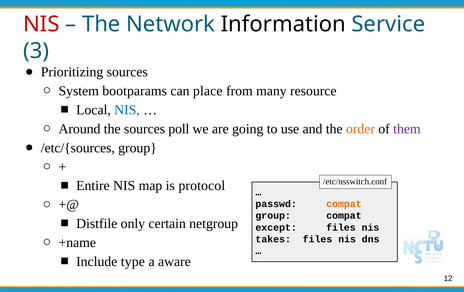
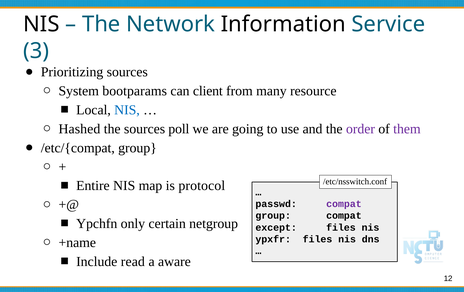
NIS at (41, 24) colour: red -> black
place: place -> client
Around: Around -> Hashed
order colour: orange -> purple
/etc/{sources: /etc/{sources -> /etc/{compat
compat at (344, 204) colour: orange -> purple
Distfile: Distfile -> Ypchfn
takes: takes -> ypxfr
type: type -> read
